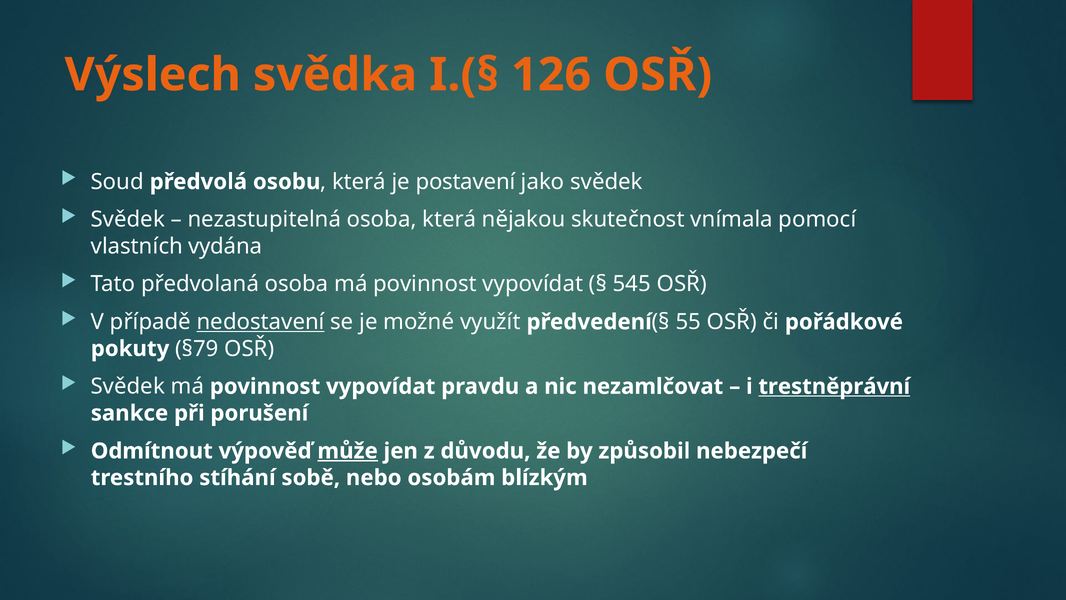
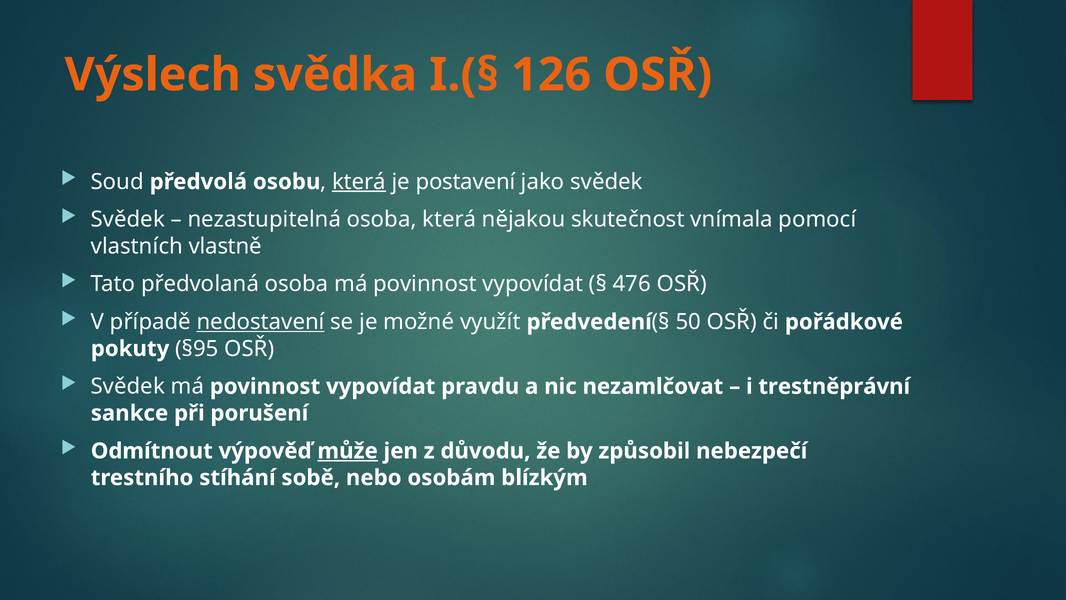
která at (359, 182) underline: none -> present
vydána: vydána -> vlastně
545: 545 -> 476
55: 55 -> 50
§79: §79 -> §95
trestněprávní underline: present -> none
